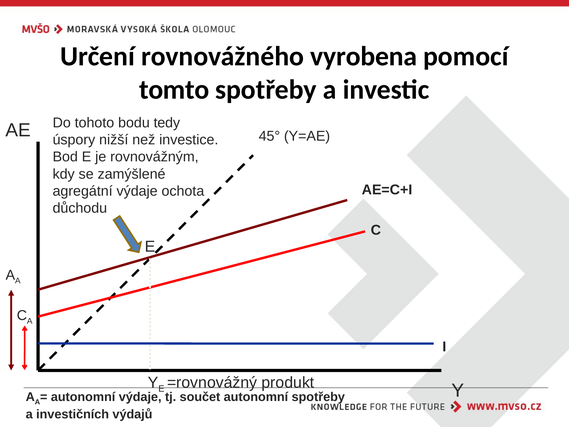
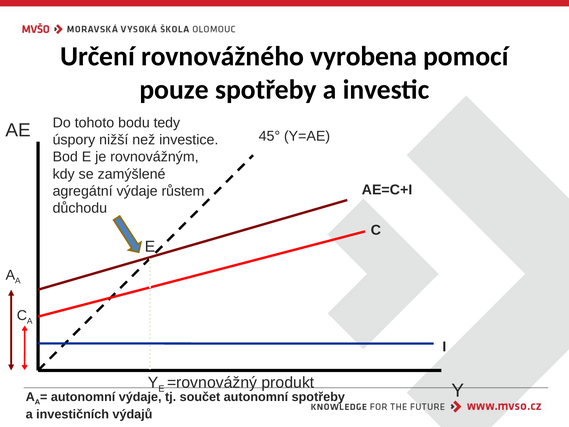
tomto: tomto -> pouze
ochota: ochota -> růstem
